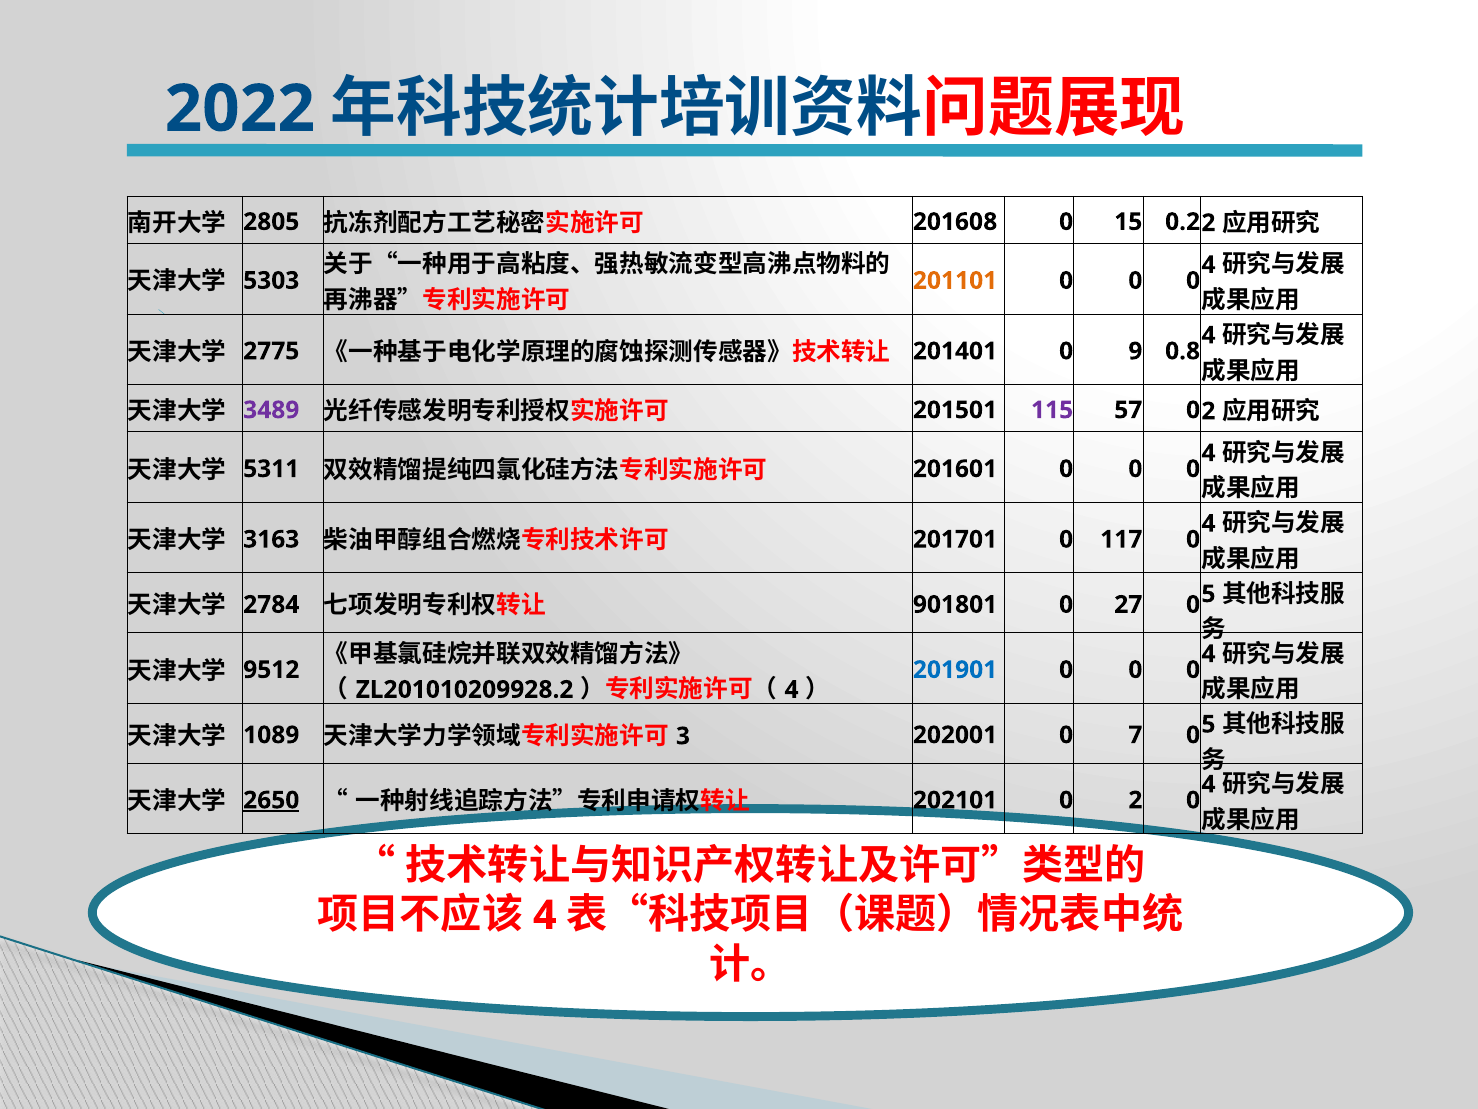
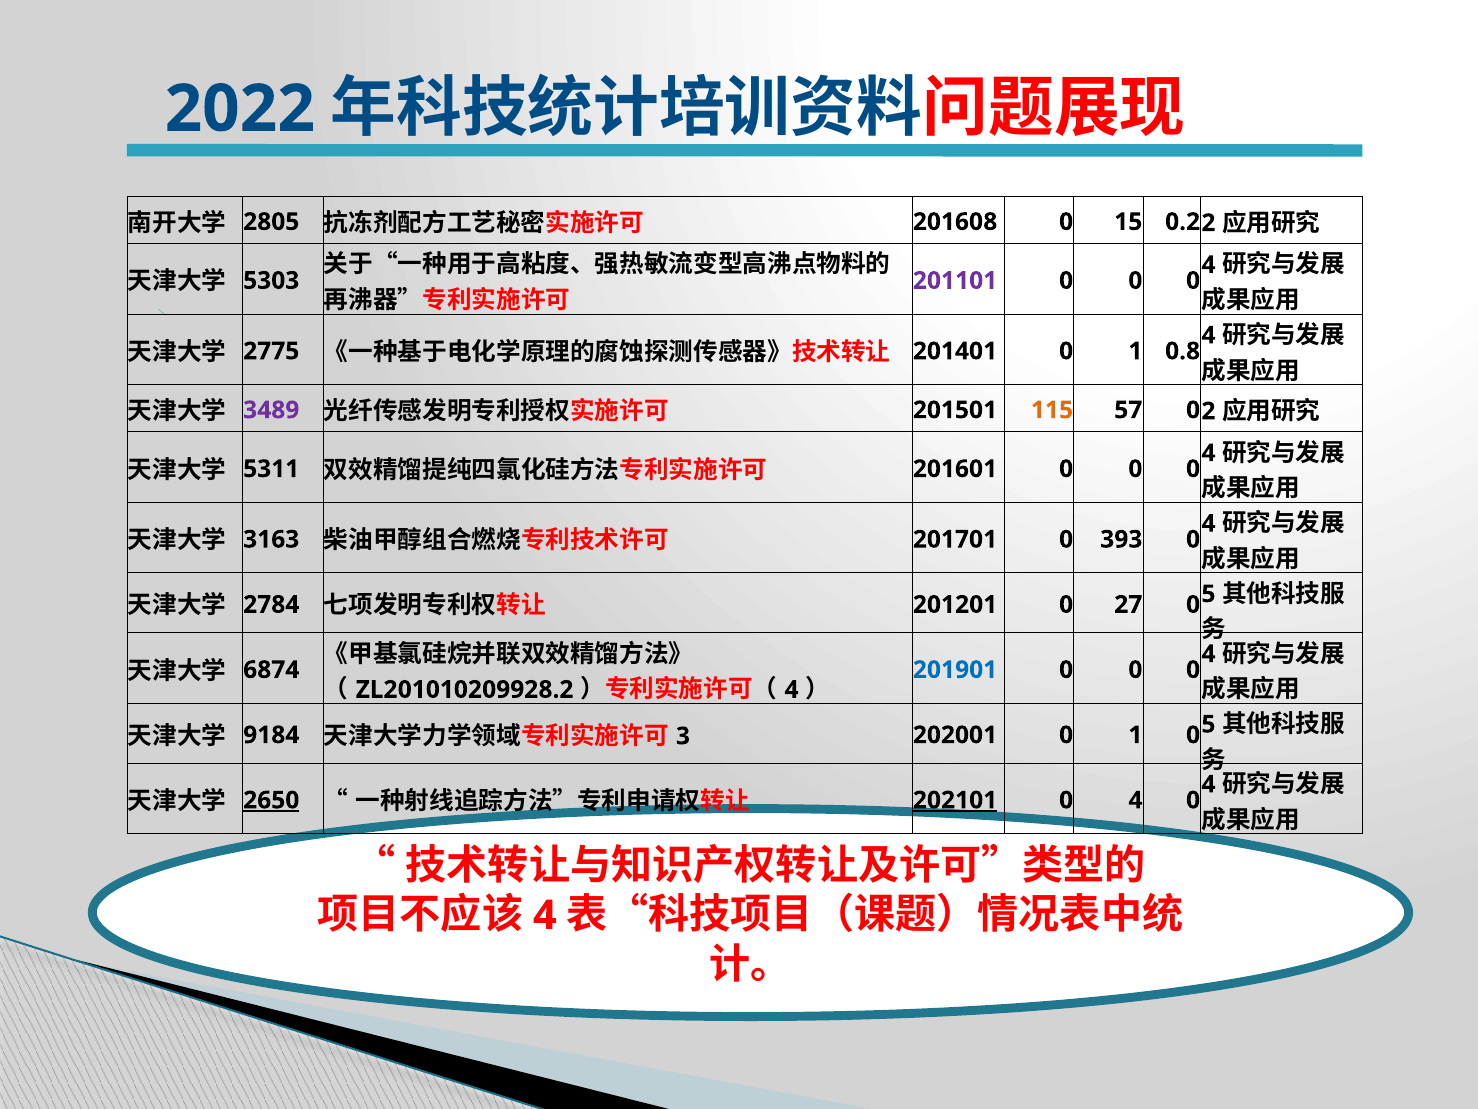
201101 colour: orange -> purple
201401 0 9: 9 -> 1
115 colour: purple -> orange
117: 117 -> 393
901801: 901801 -> 201201
9512: 9512 -> 6874
1089: 1089 -> 9184
202001 0 7: 7 -> 1
202101 underline: none -> present
2 at (1135, 800): 2 -> 4
